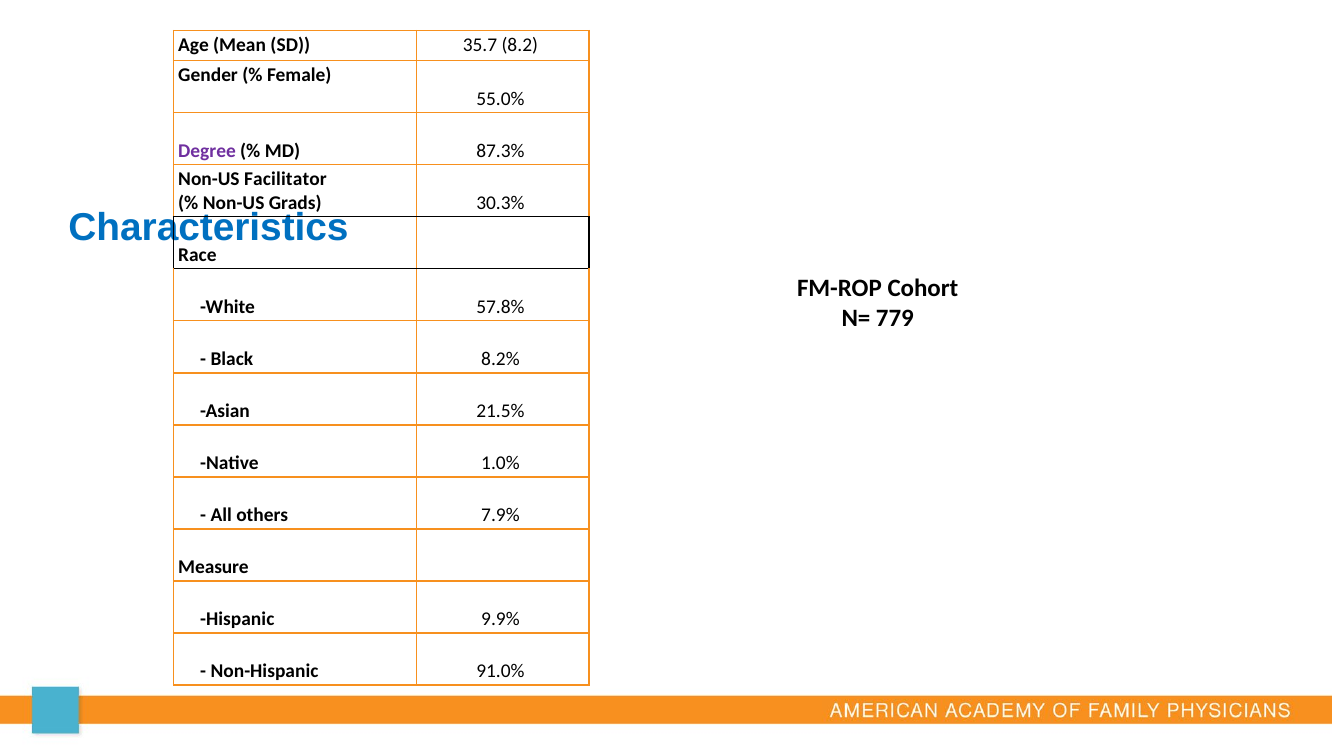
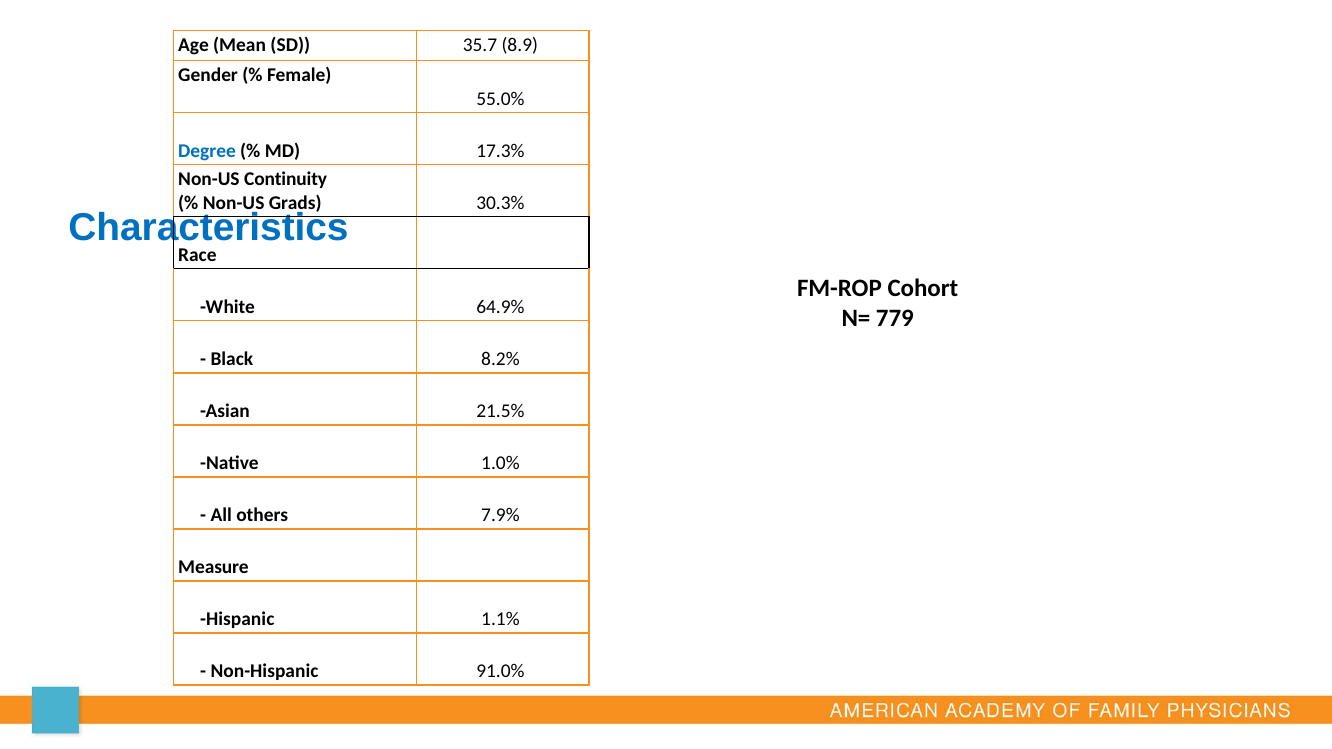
8.2: 8.2 -> 8.9
Degree colour: purple -> blue
87.3%: 87.3% -> 17.3%
Facilitator: Facilitator -> Continuity
57.8%: 57.8% -> 64.9%
9.9%: 9.9% -> 1.1%
